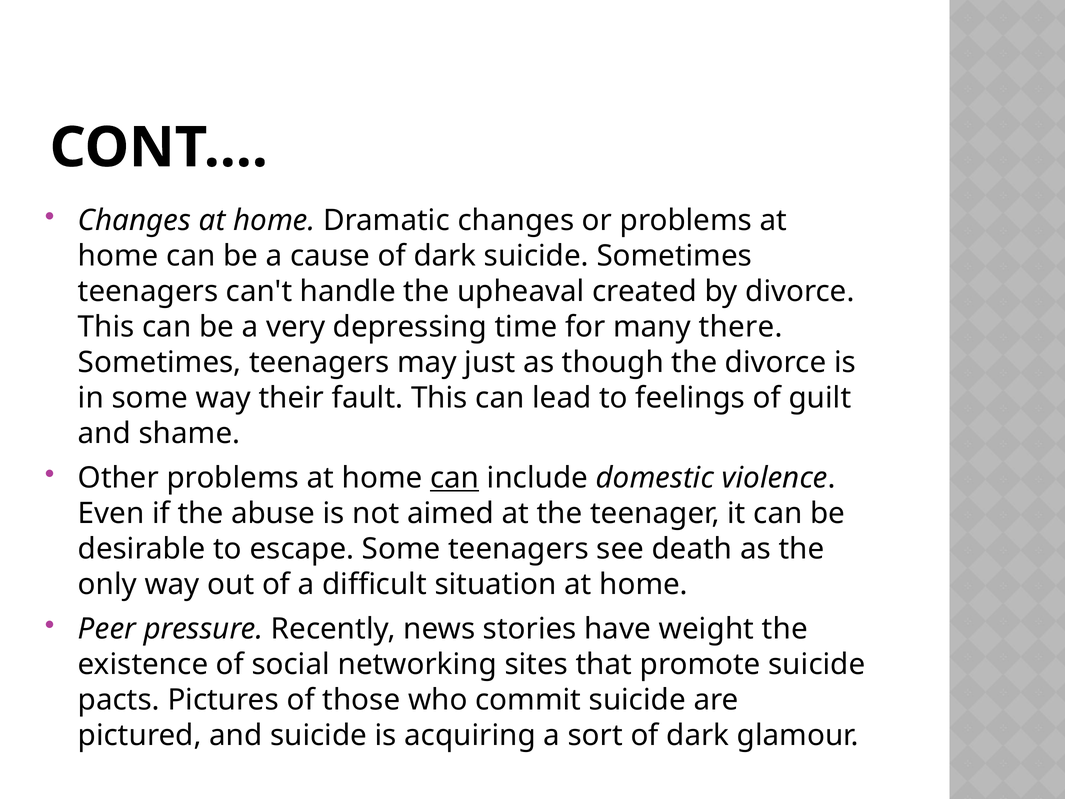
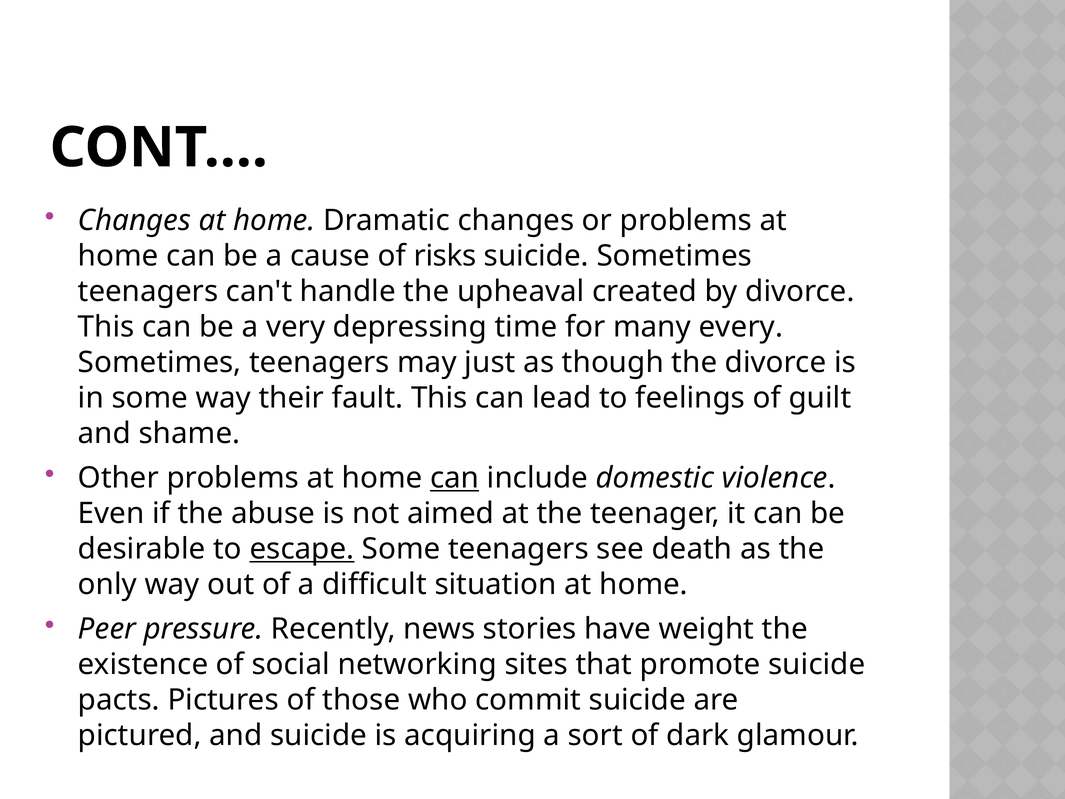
cause of dark: dark -> risks
there: there -> every
escape underline: none -> present
